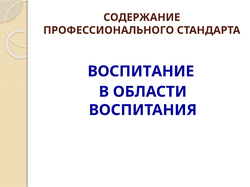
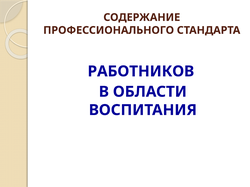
ВОСПИТАНИЕ: ВОСПИТАНИЕ -> РАБОТНИКОВ
